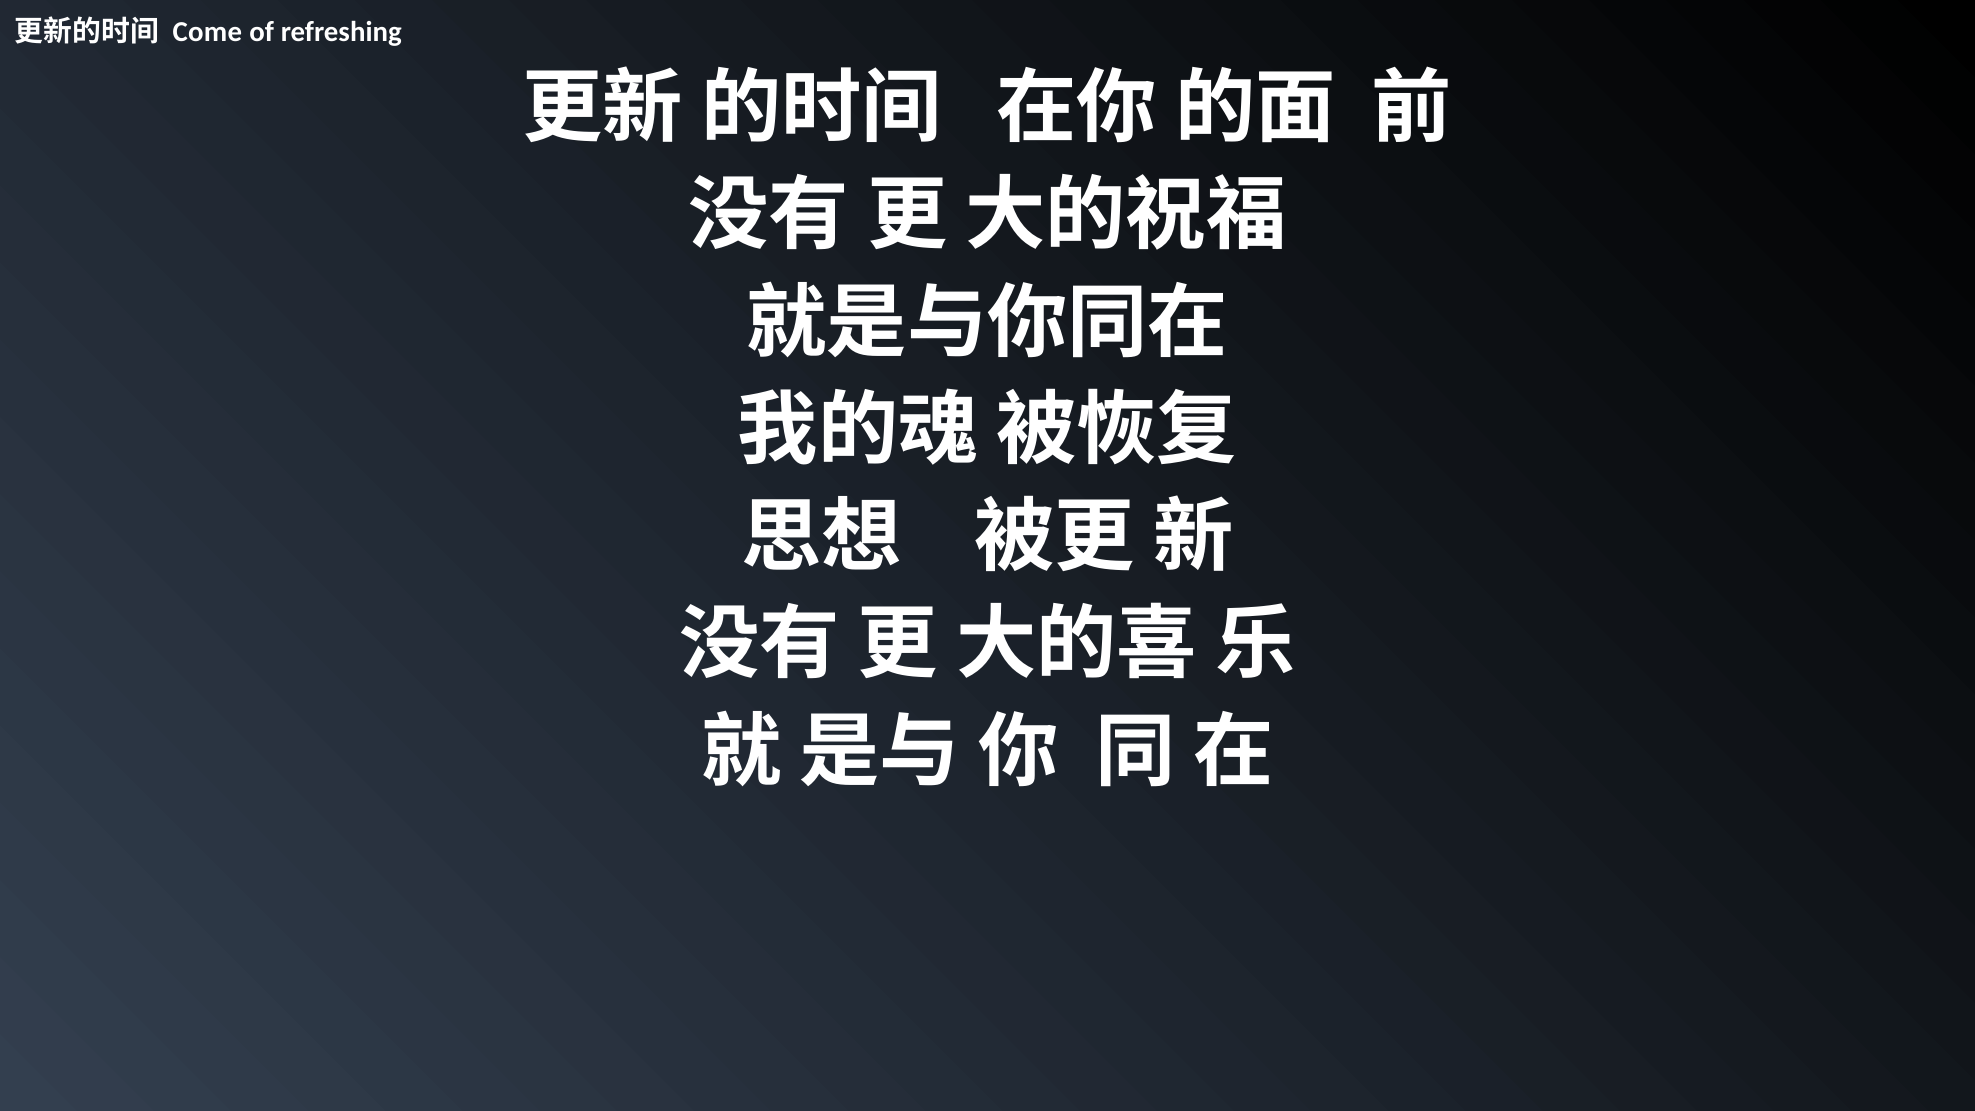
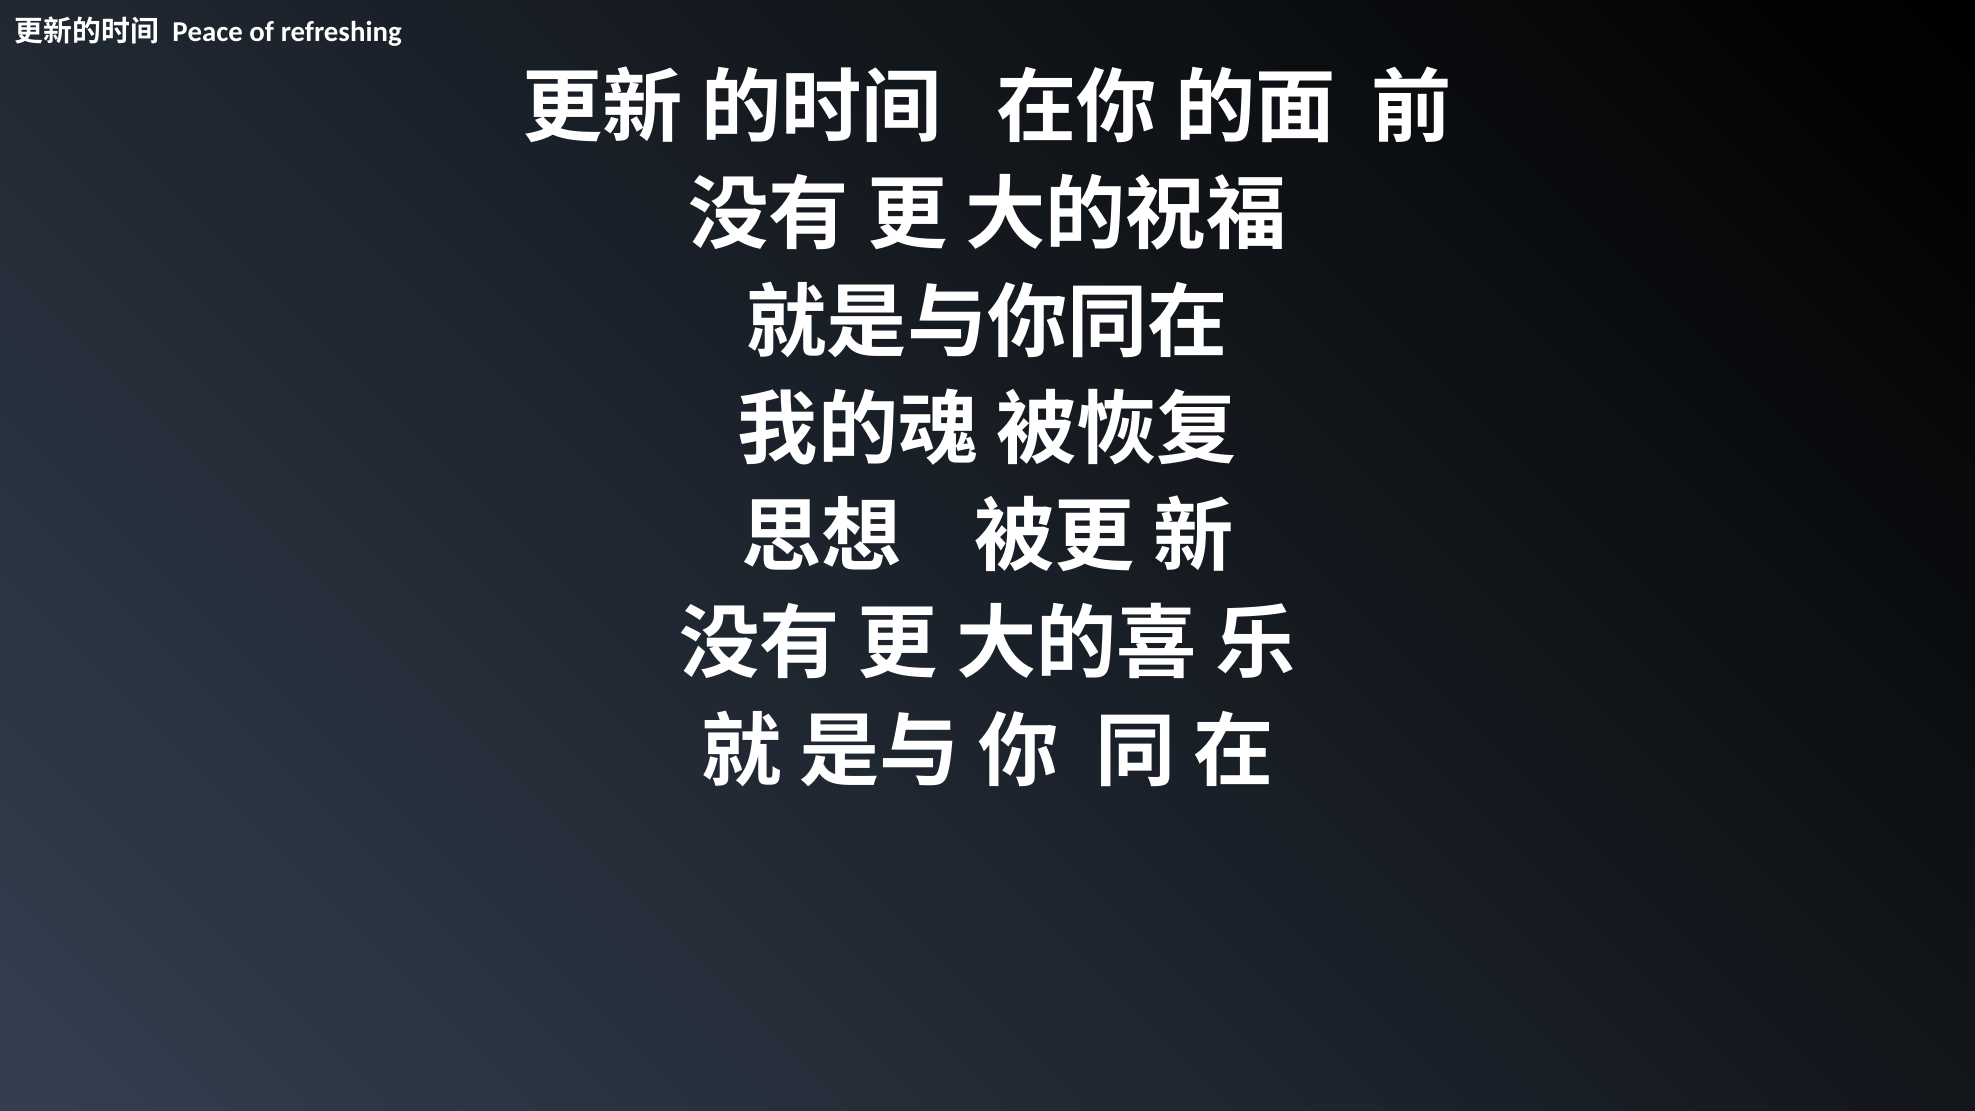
Come: Come -> Peace
